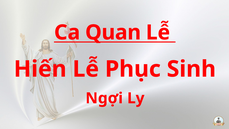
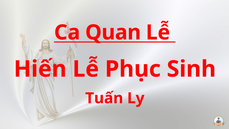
Ngợi: Ngợi -> Tuấn
